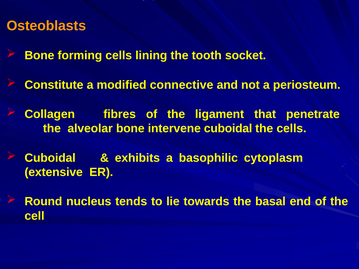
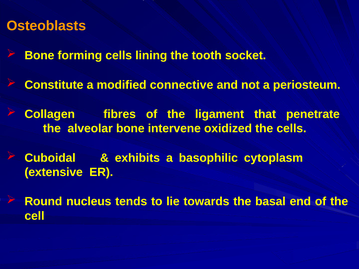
intervene cuboidal: cuboidal -> oxidized
